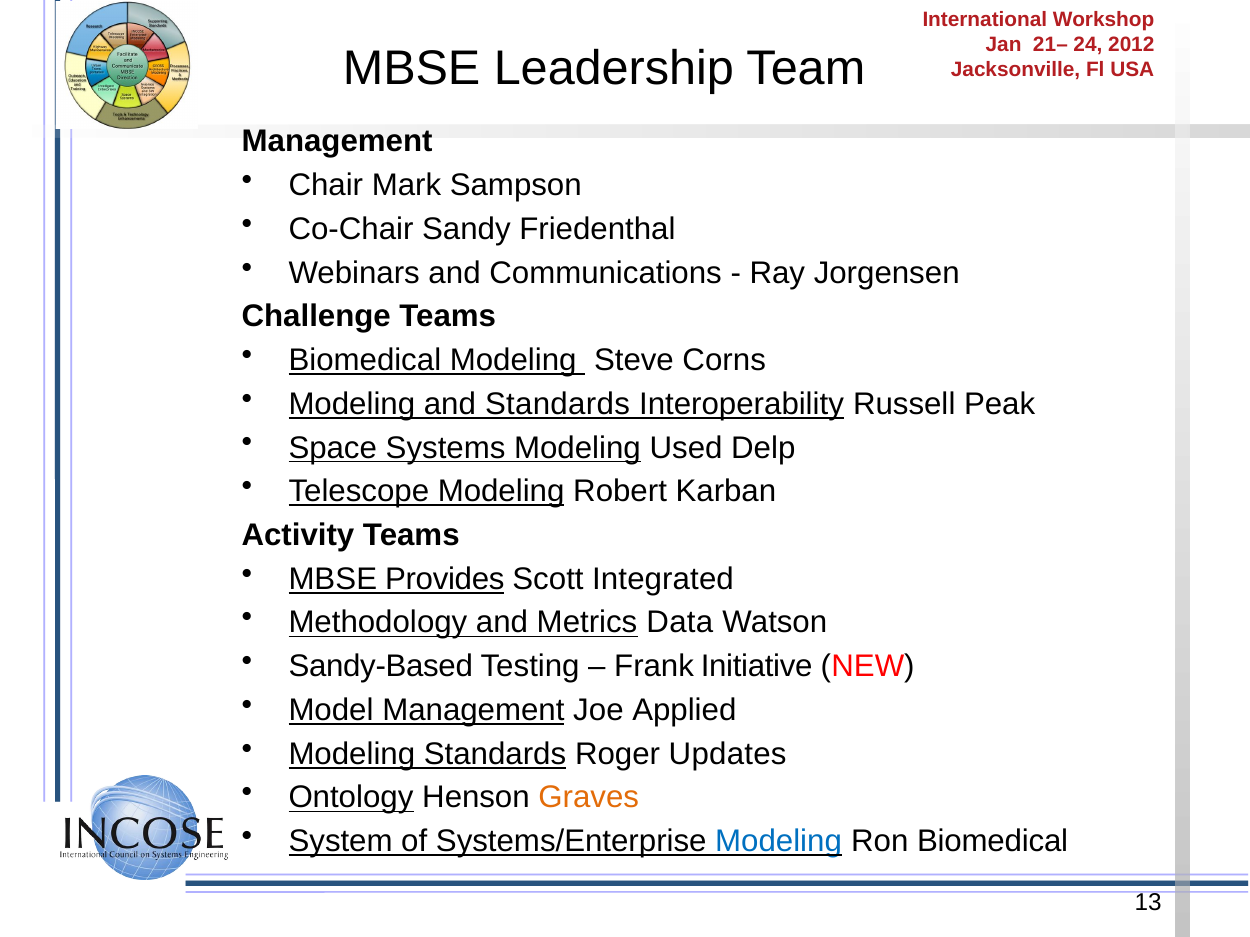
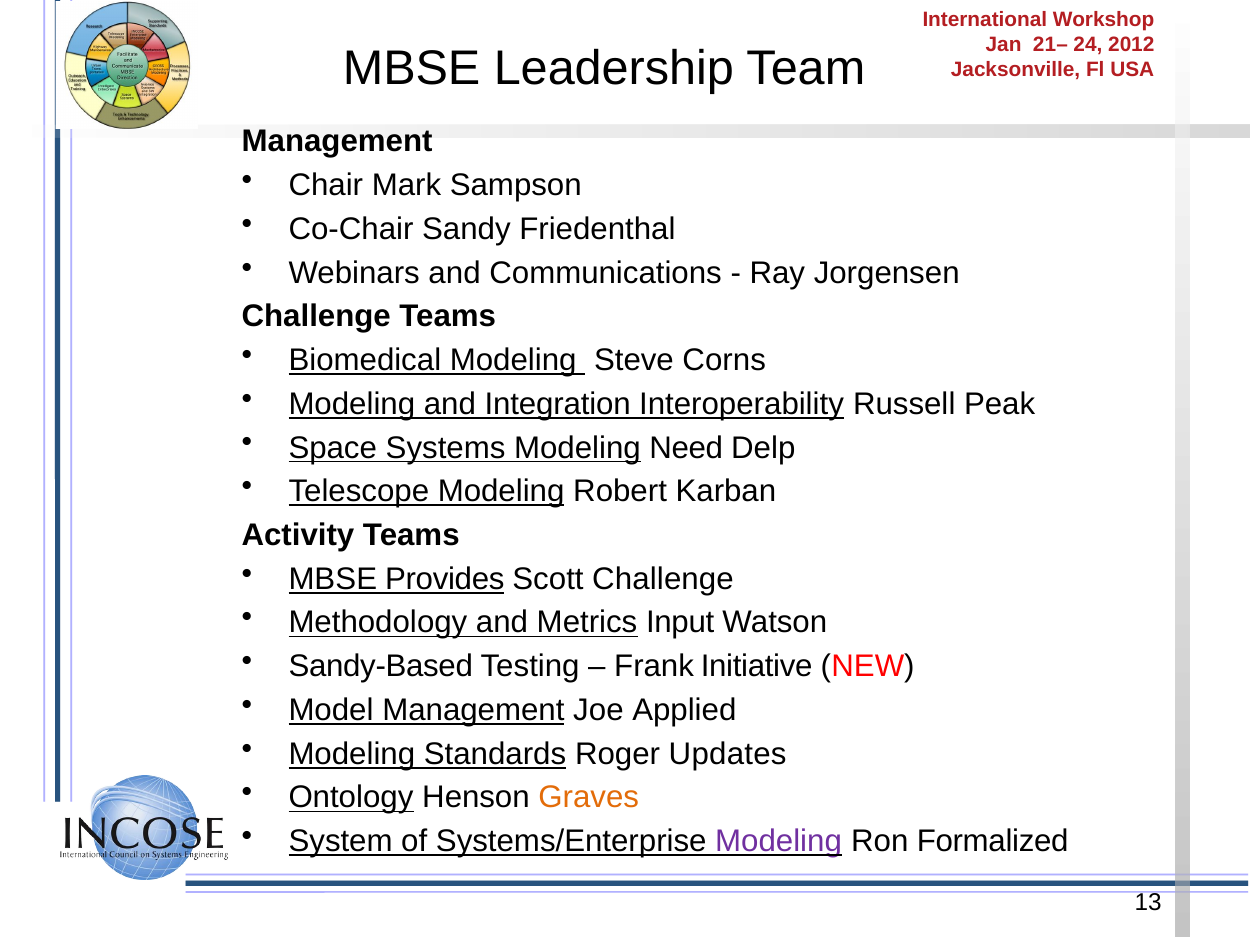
and Standards: Standards -> Integration
Used: Used -> Need
Scott Integrated: Integrated -> Challenge
Data: Data -> Input
Modeling at (779, 842) colour: blue -> purple
Ron Biomedical: Biomedical -> Formalized
